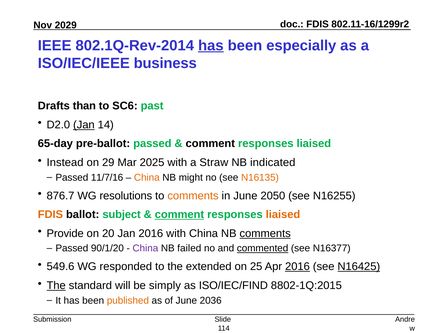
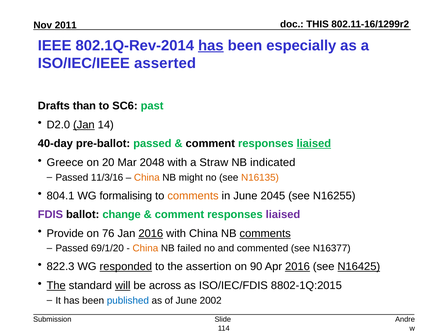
FDIS at (318, 24): FDIS -> THIS
2029: 2029 -> 2011
business: business -> asserted
65-day: 65-day -> 40-day
liaised at (314, 144) underline: none -> present
Instead: Instead -> Greece
29: 29 -> 20
2025: 2025 -> 2048
11/7/16: 11/7/16 -> 11/3/16
876.7: 876.7 -> 804.1
resolutions: resolutions -> formalising
2050: 2050 -> 2045
FDIS at (50, 215) colour: orange -> purple
subject: subject -> change
comment at (179, 215) underline: present -> none
liaised at (283, 215) colour: orange -> purple
20: 20 -> 76
2016 at (151, 233) underline: none -> present
90/1/20: 90/1/20 -> 69/1/20
China at (145, 248) colour: purple -> orange
commented underline: present -> none
549.6: 549.6 -> 822.3
responded underline: none -> present
extended: extended -> assertion
25: 25 -> 90
will underline: none -> present
simply: simply -> across
ISO/IEC/FIND: ISO/IEC/FIND -> ISO/IEC/FDIS
published colour: orange -> blue
2036: 2036 -> 2002
